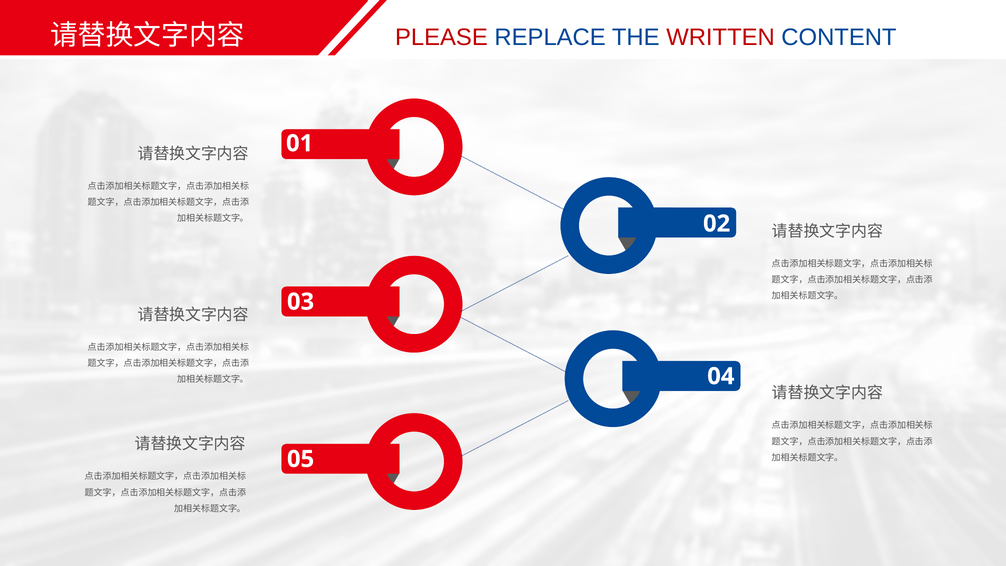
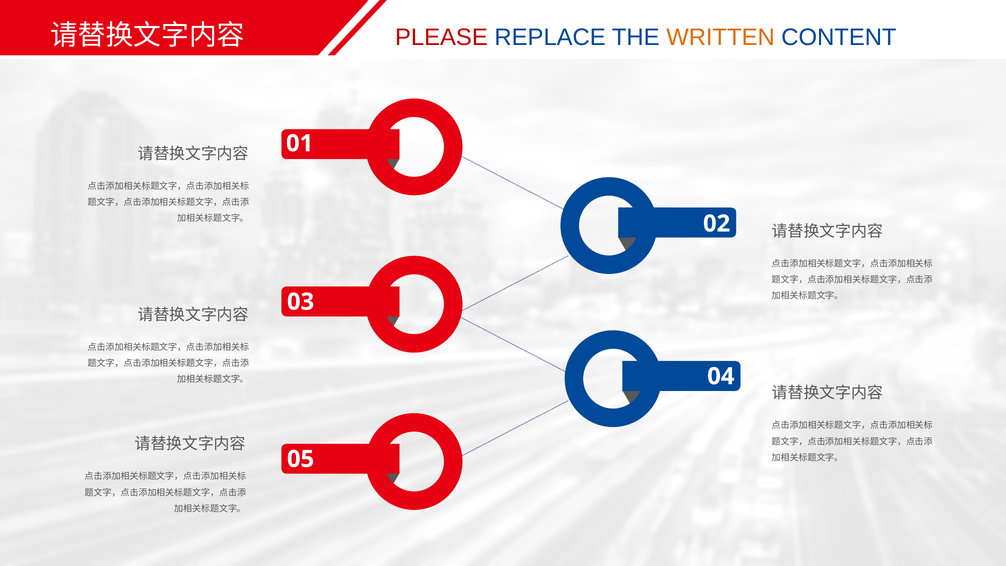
WRITTEN colour: red -> orange
